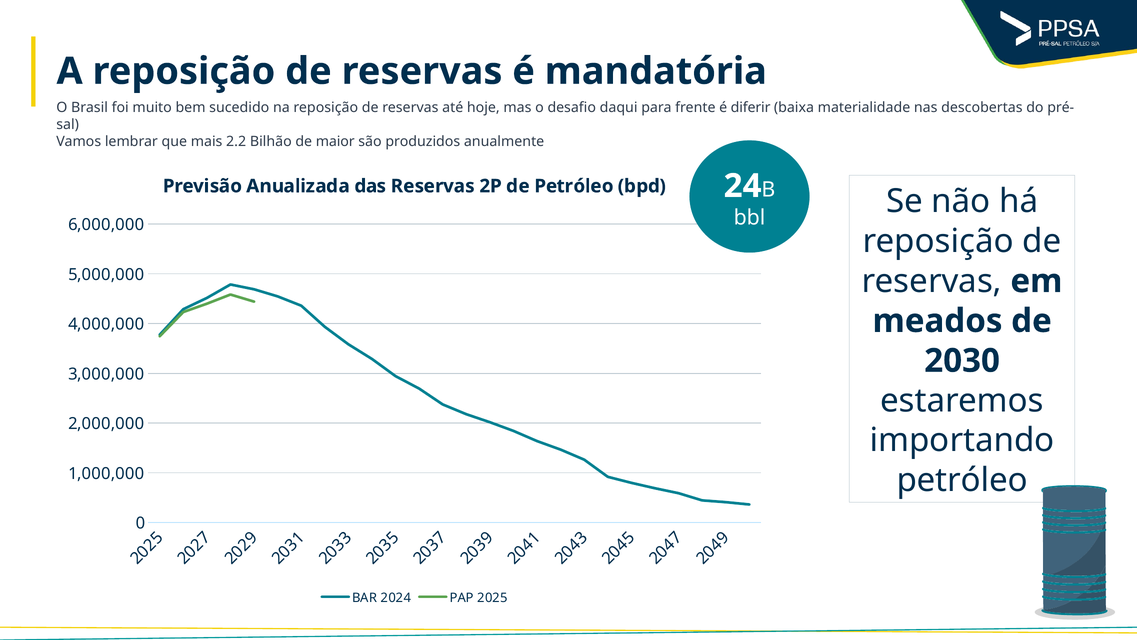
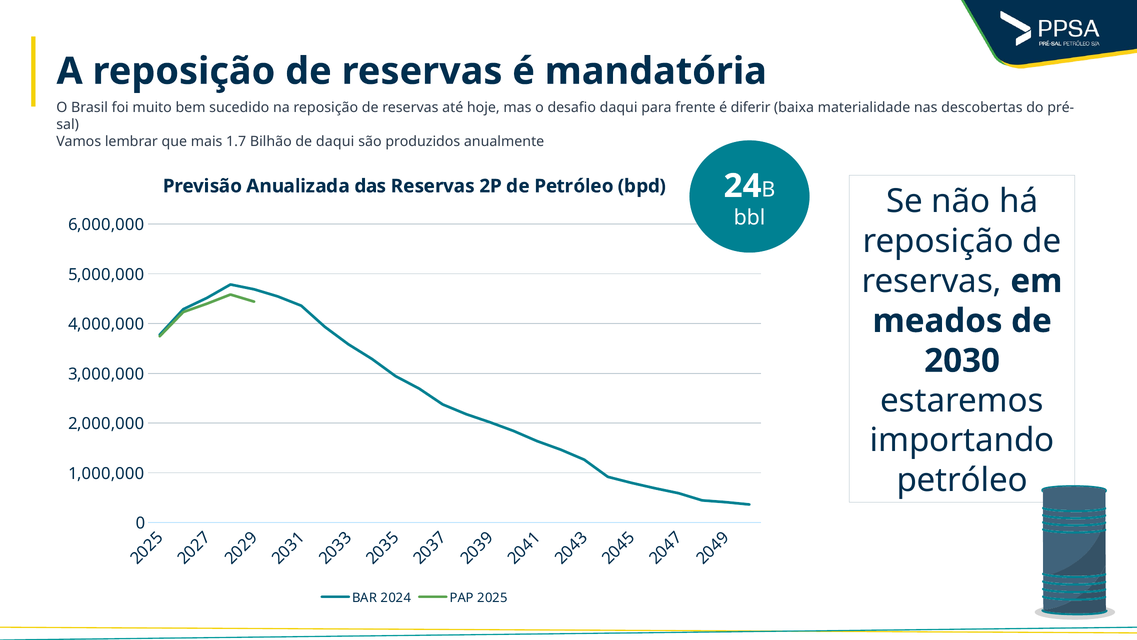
2.2: 2.2 -> 1.7
de maior: maior -> daqui
